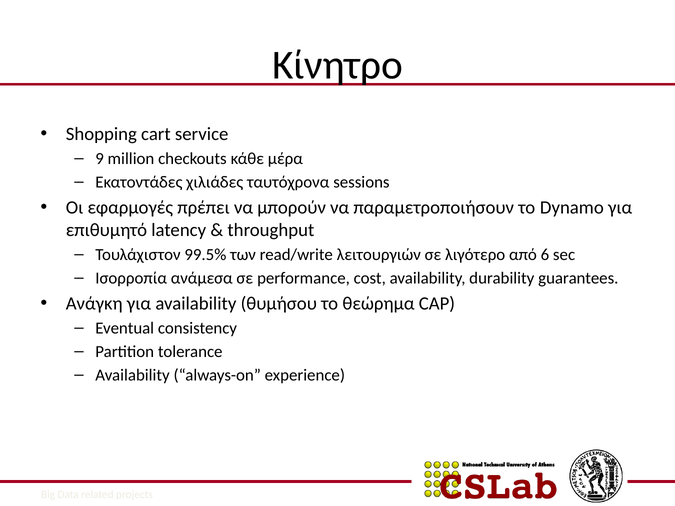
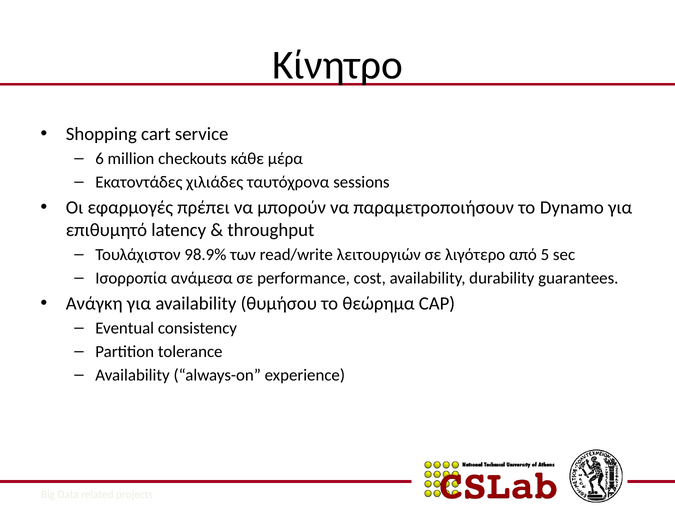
9: 9 -> 6
99.5%: 99.5% -> 98.9%
6: 6 -> 5
